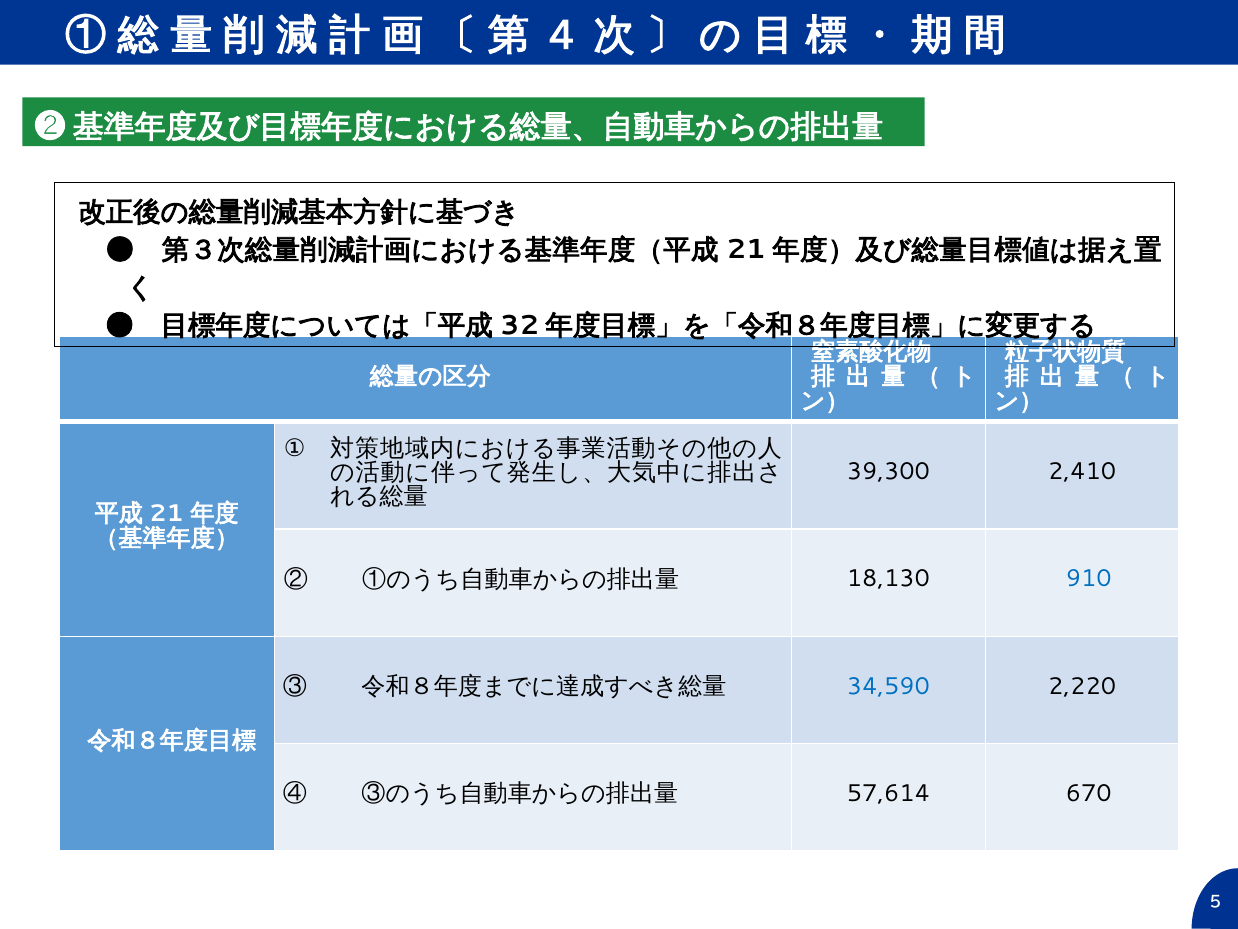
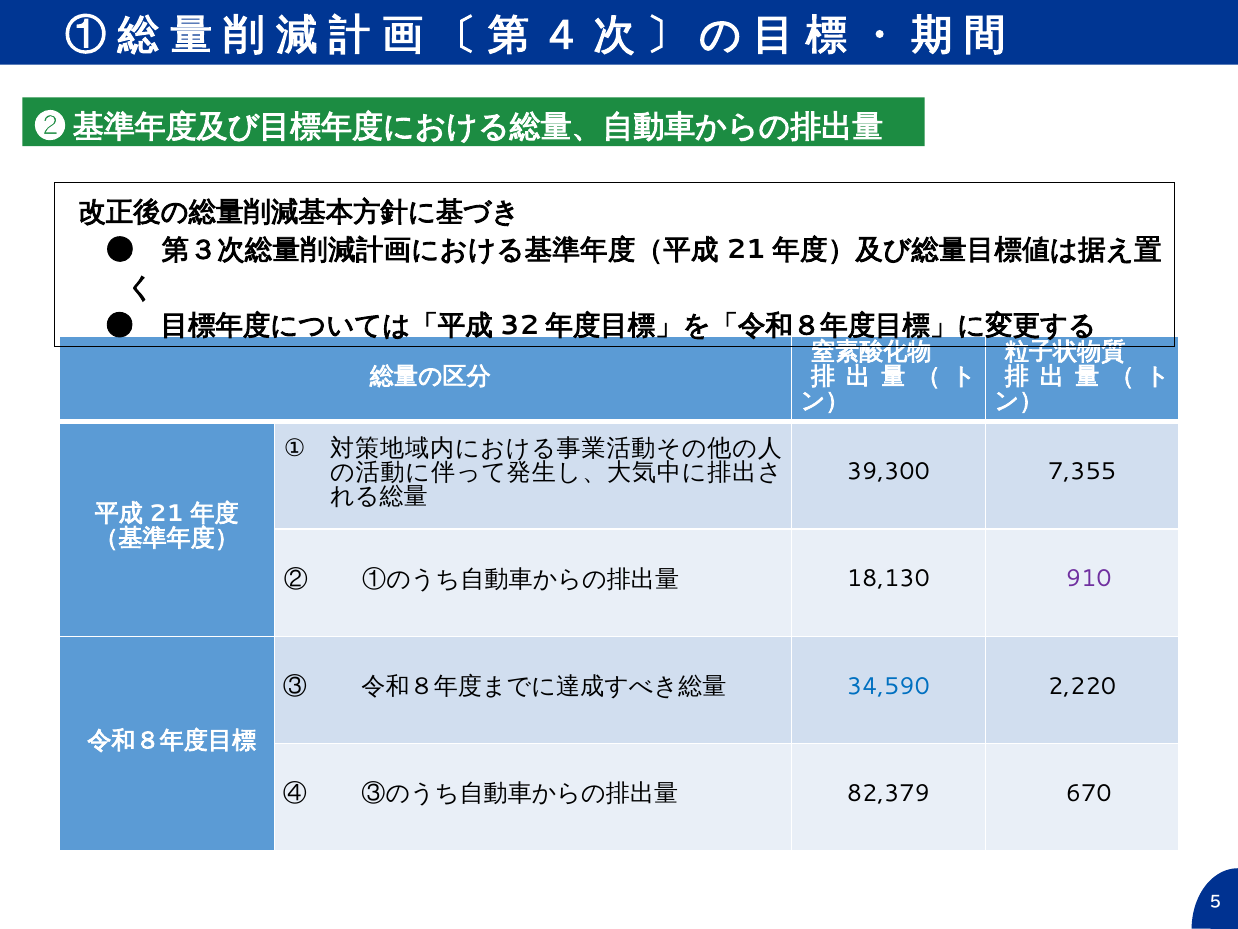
2,410: 2,410 -> 7,355
910 colour: blue -> purple
57,614: 57,614 -> 82,379
